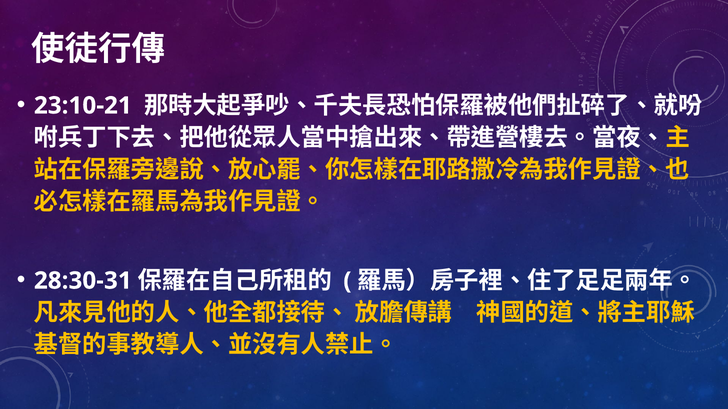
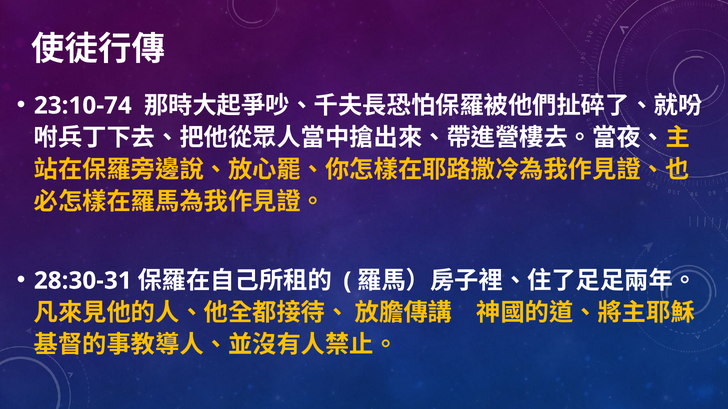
23:10-21: 23:10-21 -> 23:10-74
